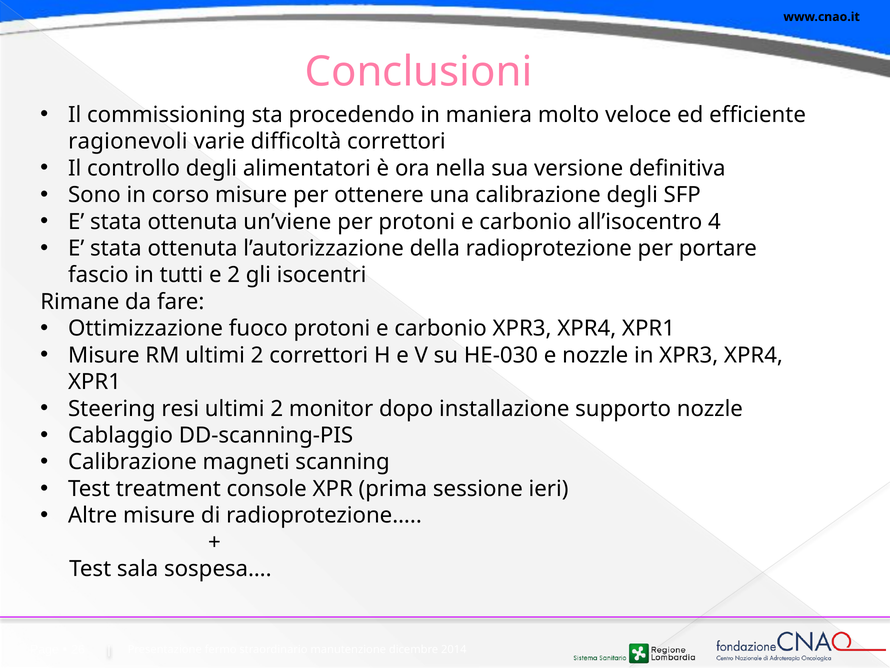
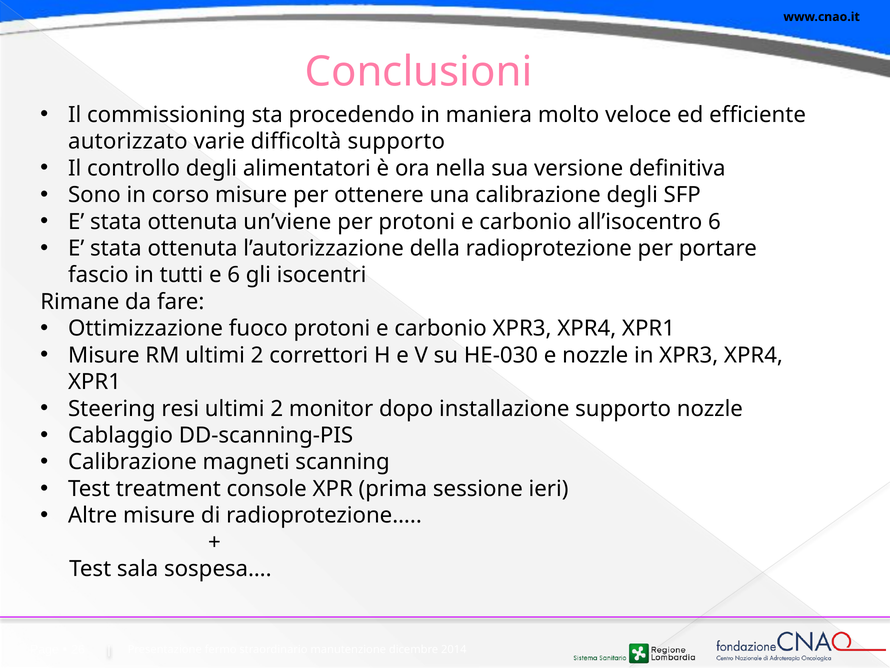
ragionevoli: ragionevoli -> autorizzato
difficoltà correttori: correttori -> supporto
all’isocentro 4: 4 -> 6
e 2: 2 -> 6
